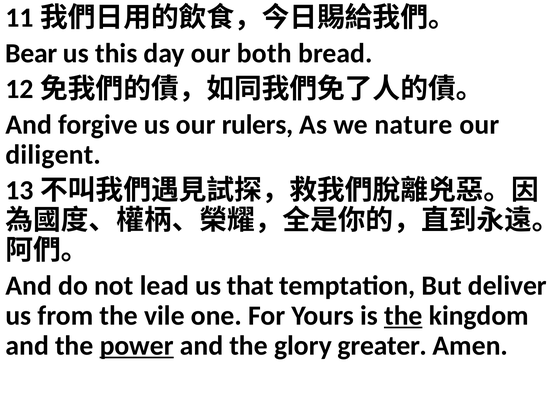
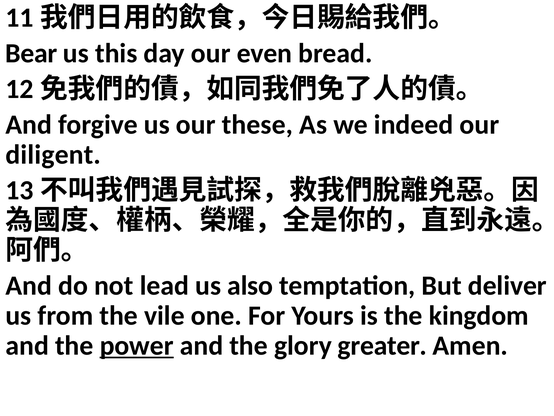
both: both -> even
rulers: rulers -> these
nature: nature -> indeed
that: that -> also
the at (403, 315) underline: present -> none
